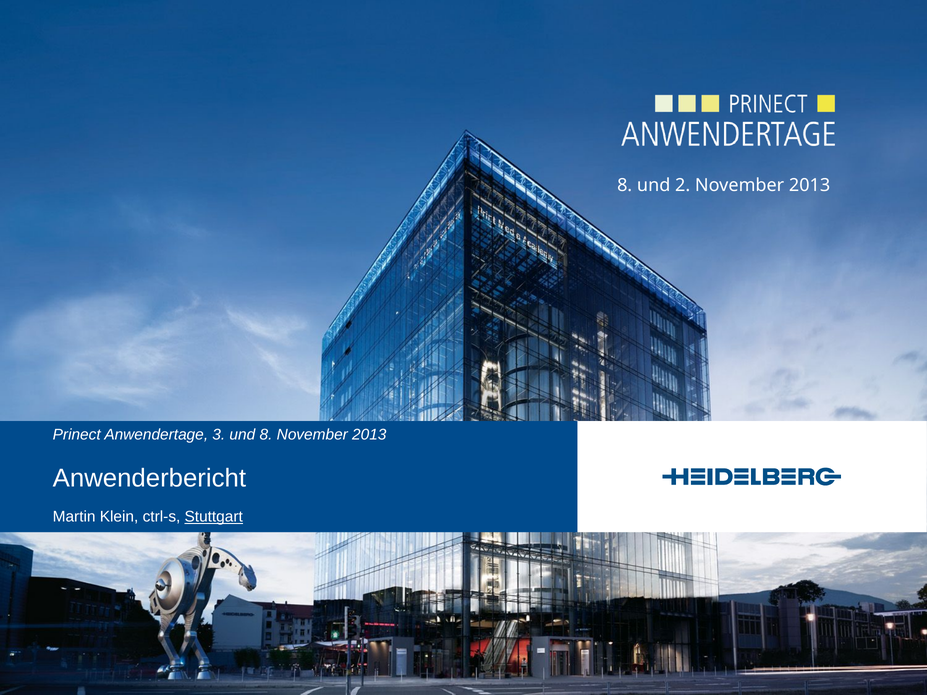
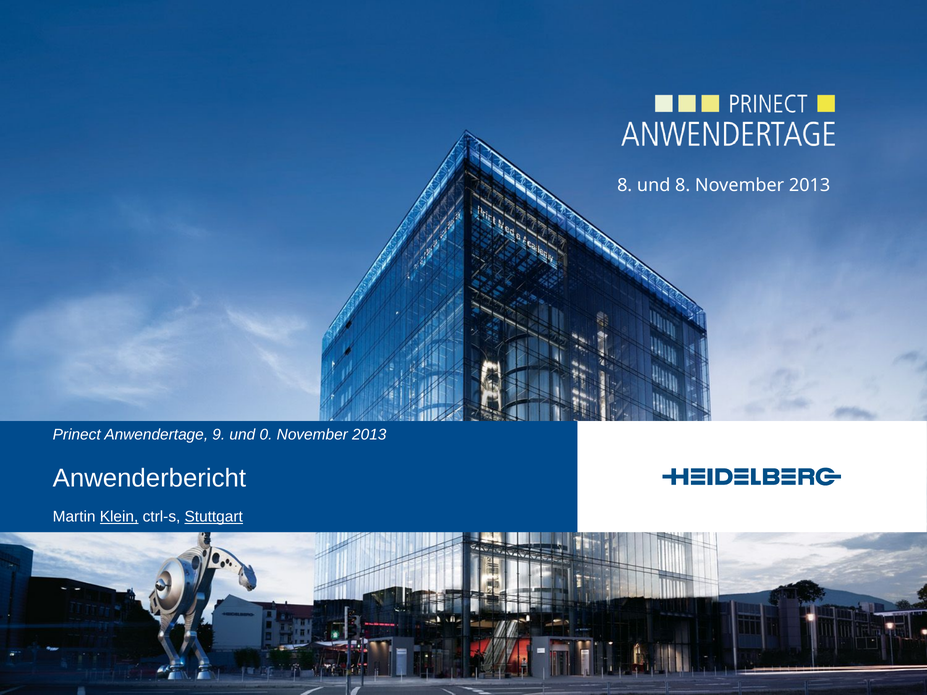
und 2: 2 -> 8
3: 3 -> 9
und 8: 8 -> 0
Klein underline: none -> present
